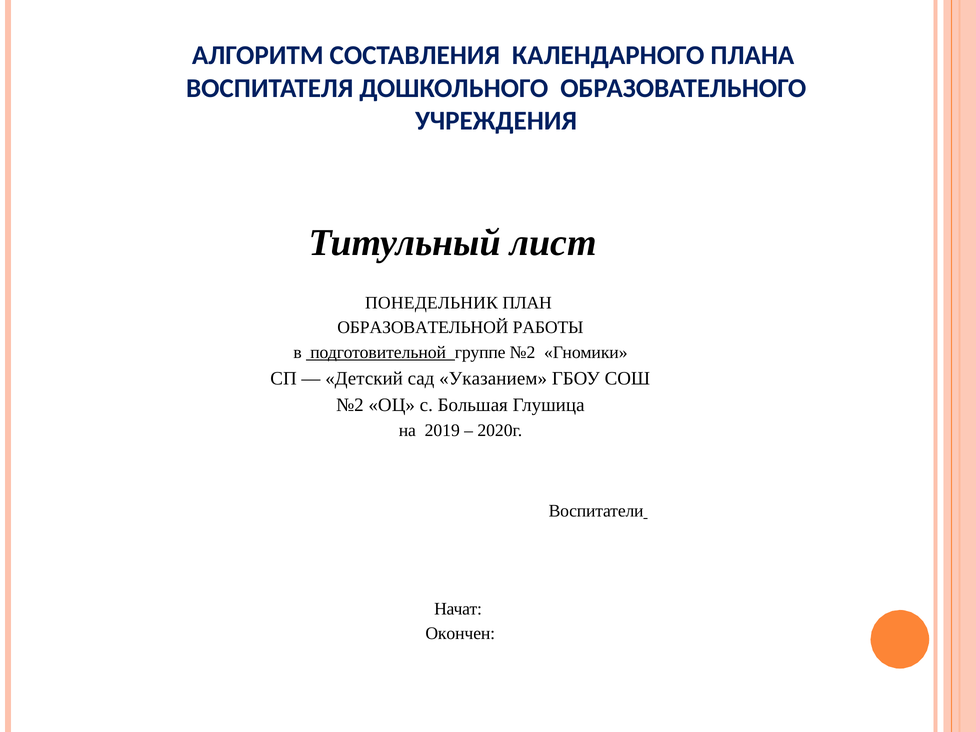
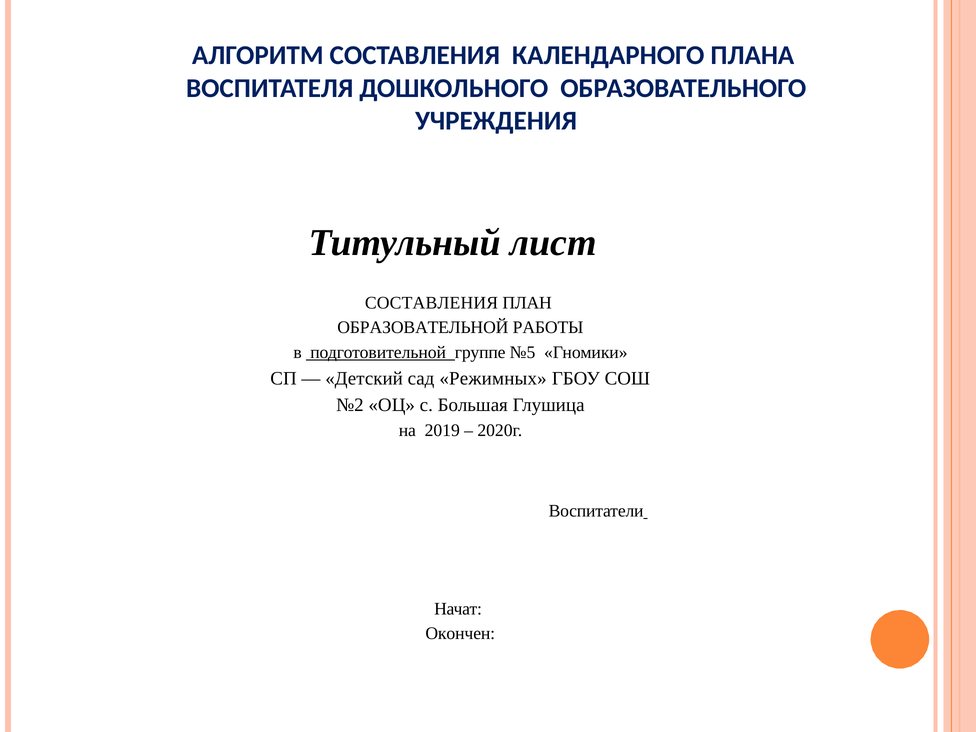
ПОНЕДЕЛЬНИК at (431, 303): ПОНЕДЕЛЬНИК -> СОСТАВЛЕНИЯ
группе №2: №2 -> №5
Указанием: Указанием -> Режимных
